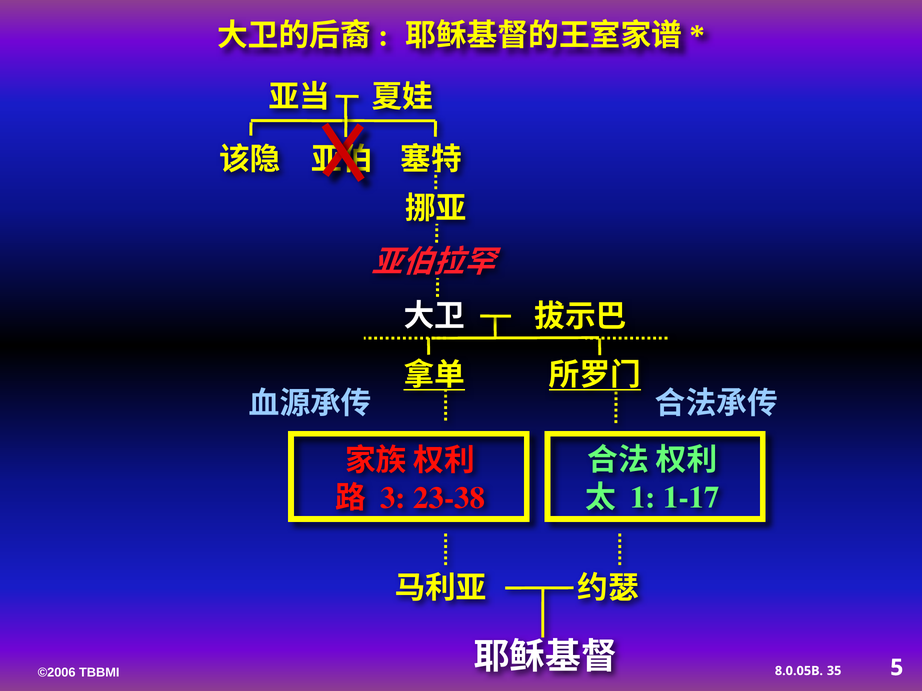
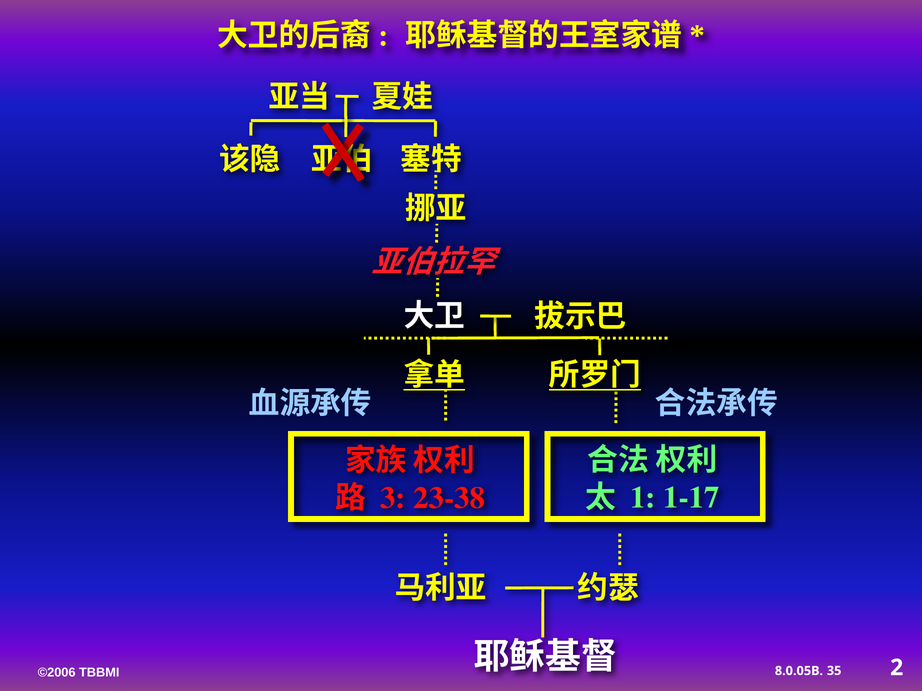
5: 5 -> 2
